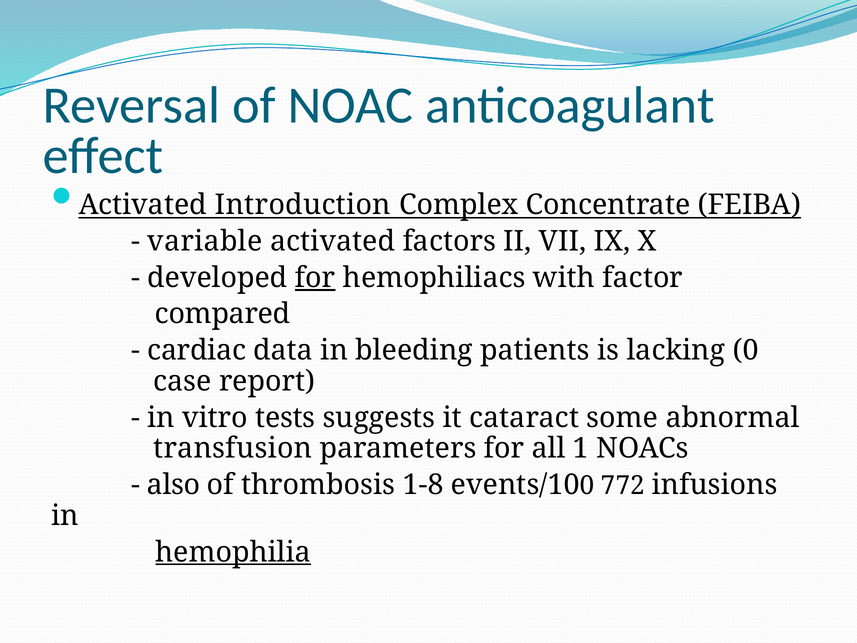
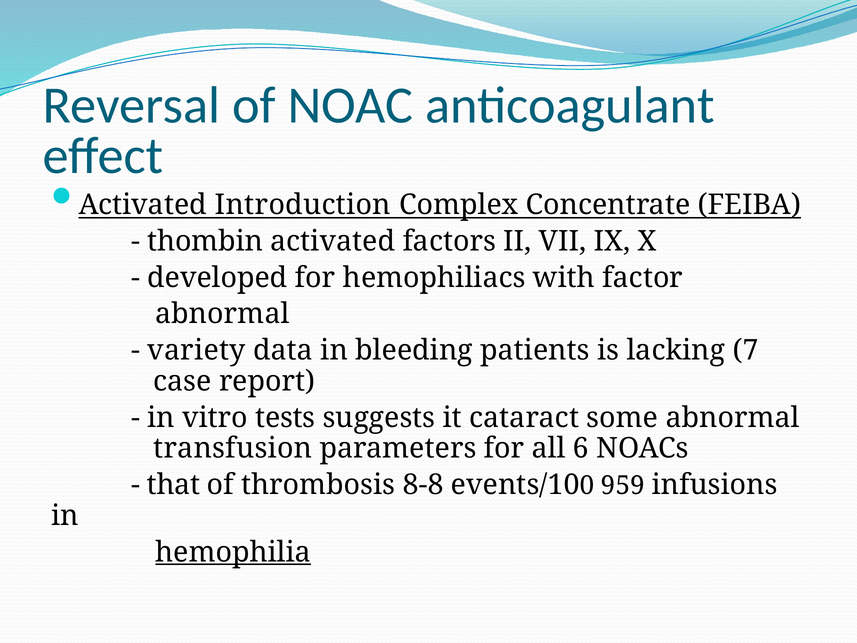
variable: variable -> thombin
for at (315, 277) underline: present -> none
compared at (223, 314): compared -> abnormal
cardiac: cardiac -> variety
0: 0 -> 7
1: 1 -> 6
also: also -> that
1-8: 1-8 -> 8-8
772: 772 -> 959
